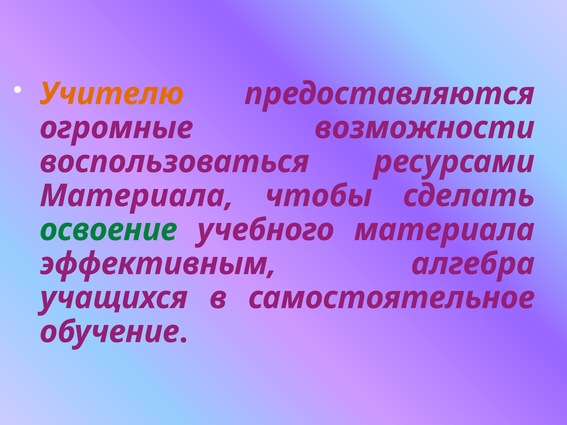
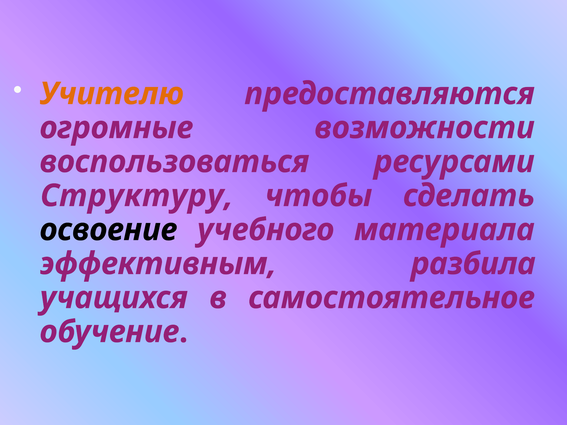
Материала at (137, 196): Материала -> Структуру
освоение colour: green -> black
алгебра: алгебра -> разбила
